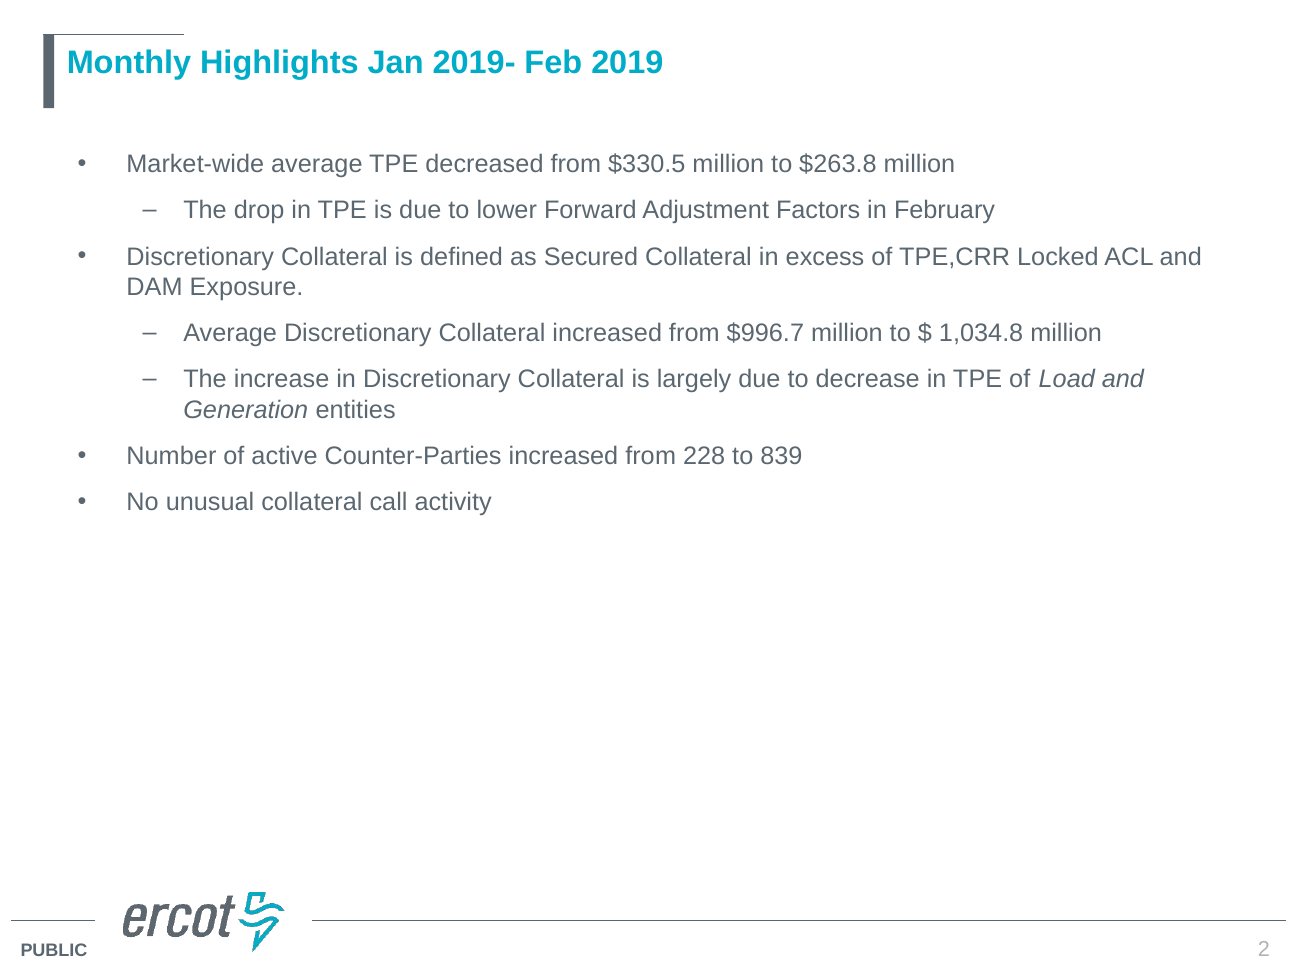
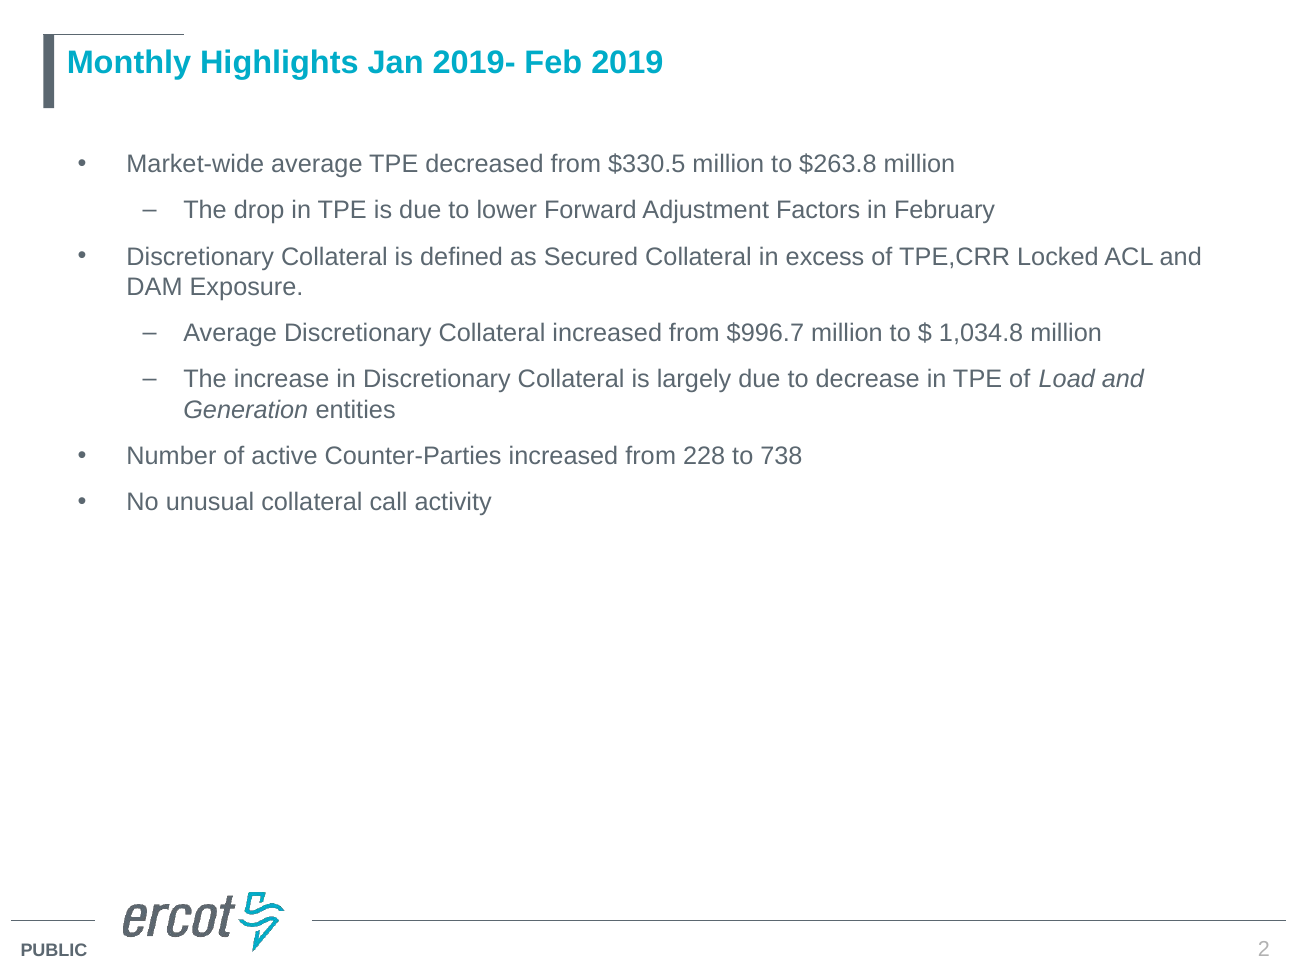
839: 839 -> 738
